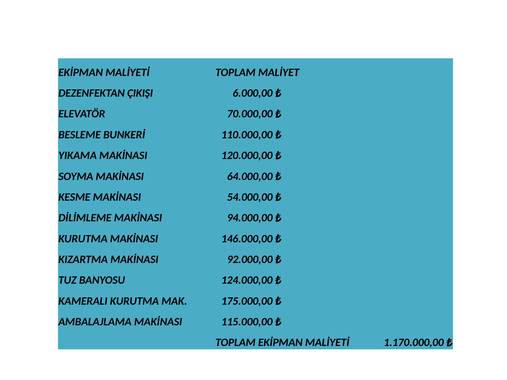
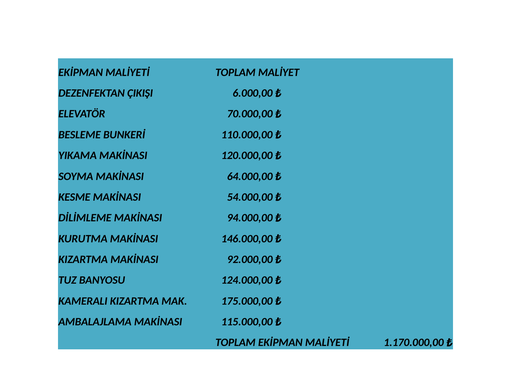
KAMERALI KURUTMA: KURUTMA -> KIZARTMA
